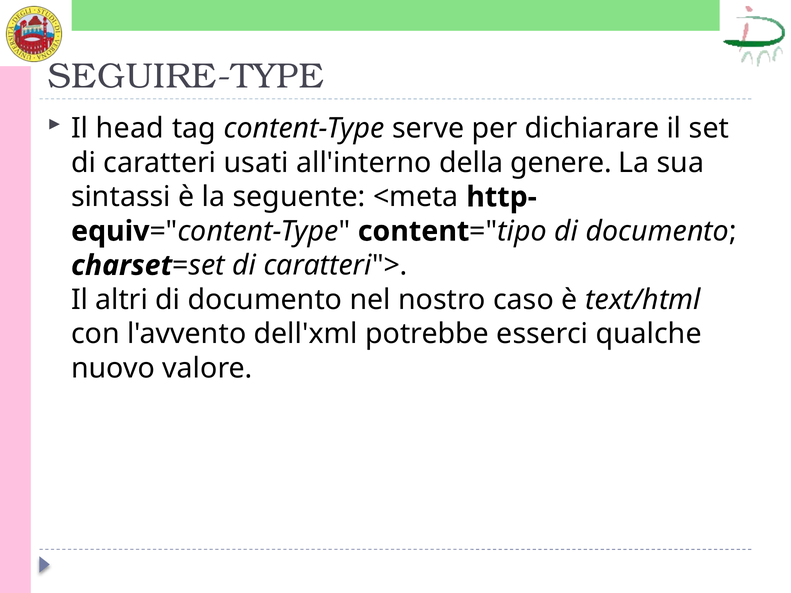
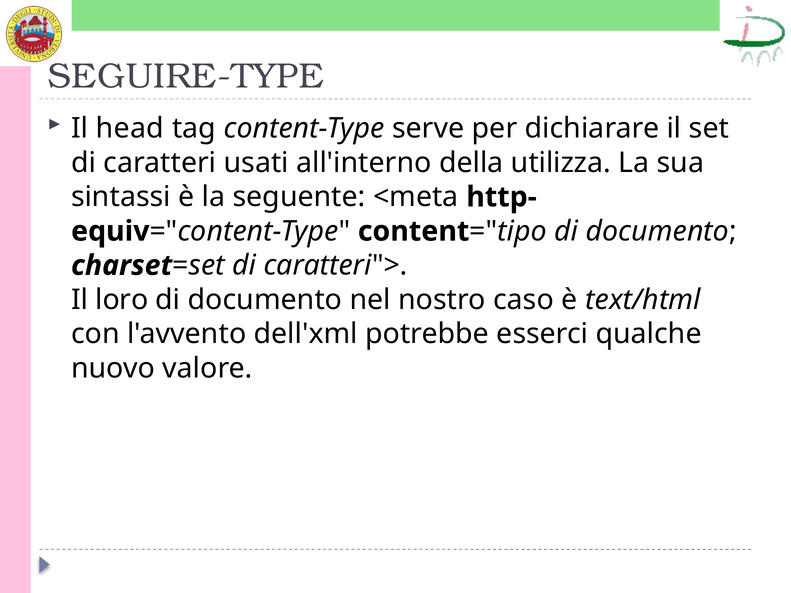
genere: genere -> utilizza
altri: altri -> loro
